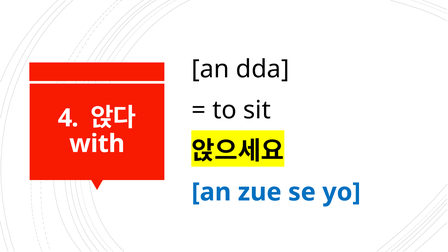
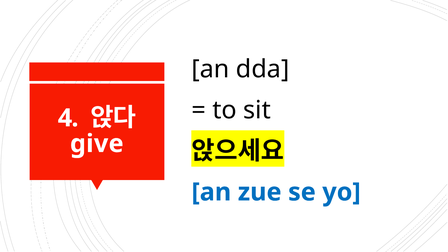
with: with -> give
